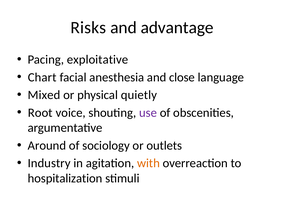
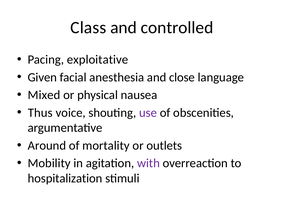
Risks: Risks -> Class
advantage: advantage -> controlled
Chart: Chart -> Given
quietly: quietly -> nausea
Root: Root -> Thus
sociology: sociology -> mortality
Industry: Industry -> Mobility
with colour: orange -> purple
